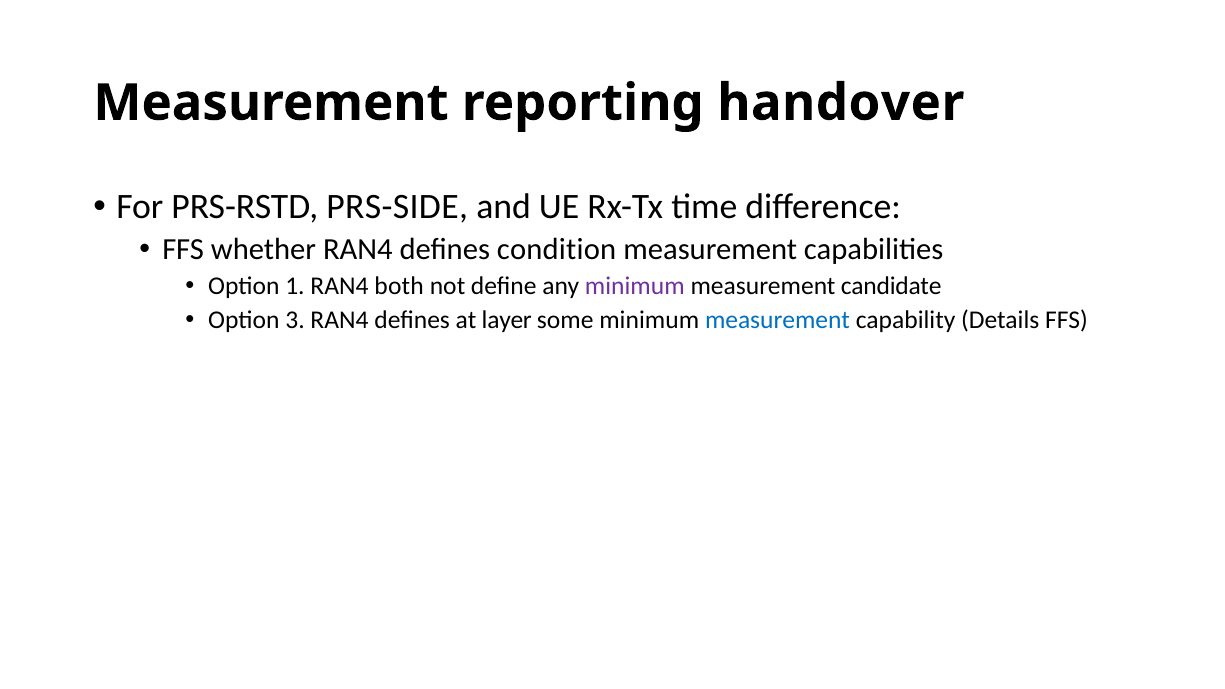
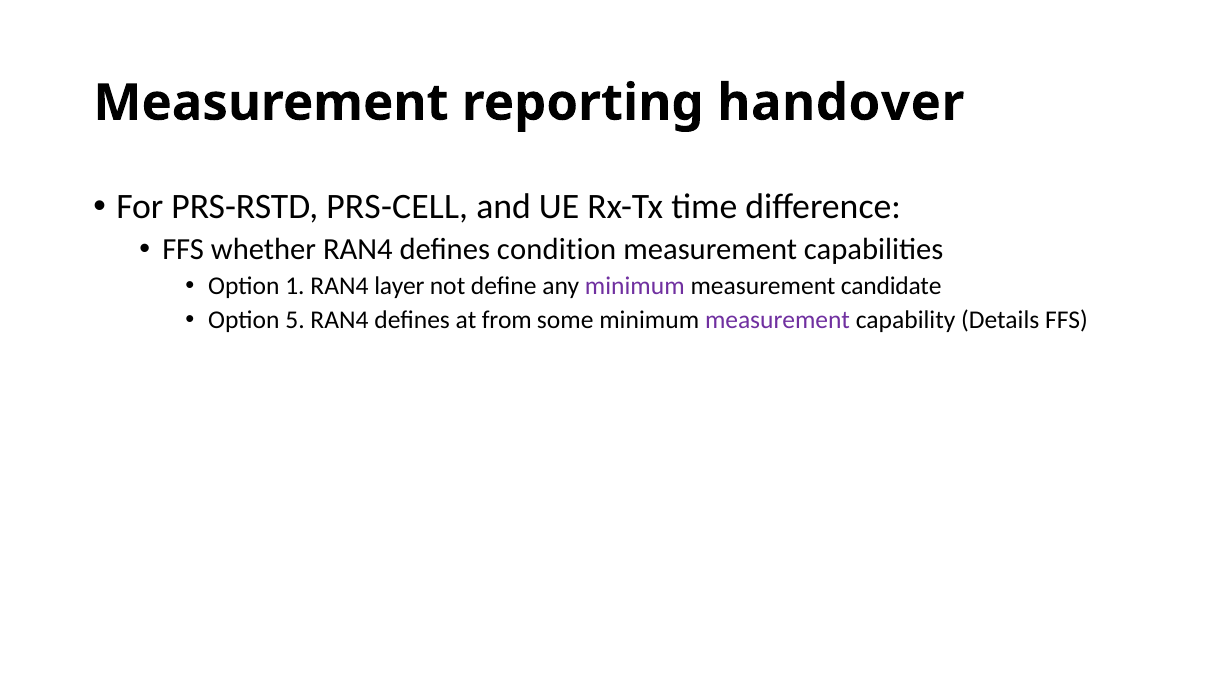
PRS-SIDE: PRS-SIDE -> PRS-CELL
both: both -> layer
3: 3 -> 5
layer: layer -> from
measurement at (778, 320) colour: blue -> purple
